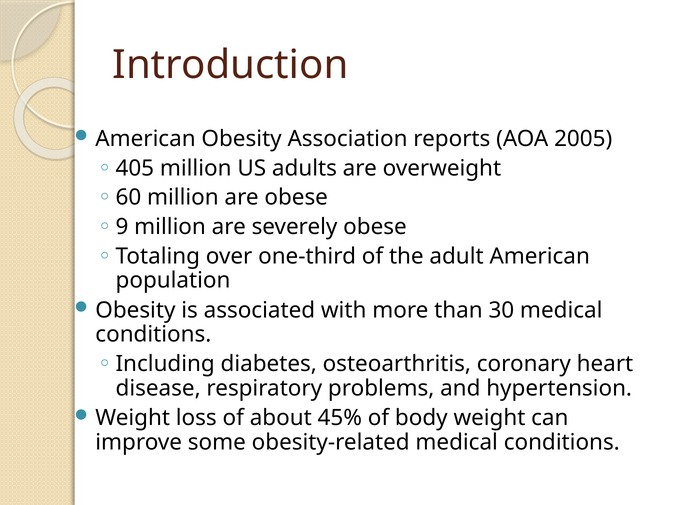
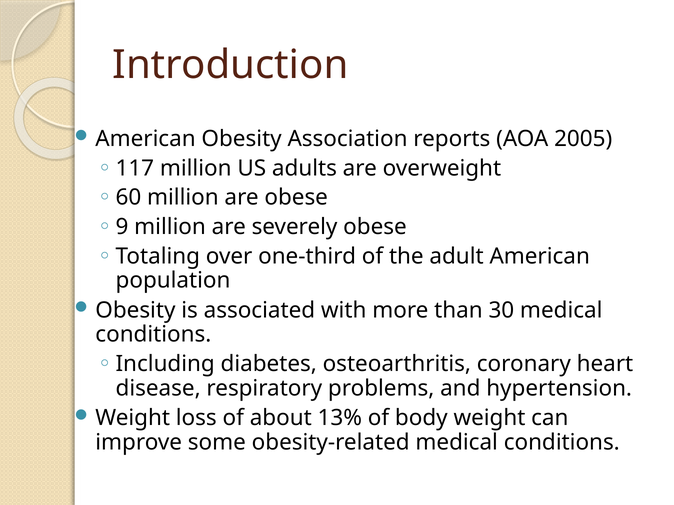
405: 405 -> 117
45%: 45% -> 13%
